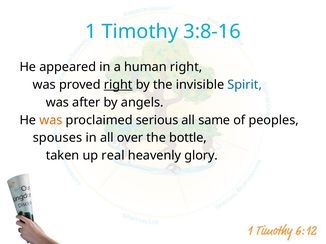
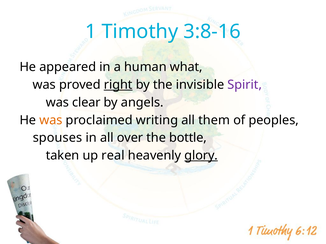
human right: right -> what
Spirit colour: blue -> purple
after: after -> clear
serious: serious -> writing
same: same -> them
glory underline: none -> present
